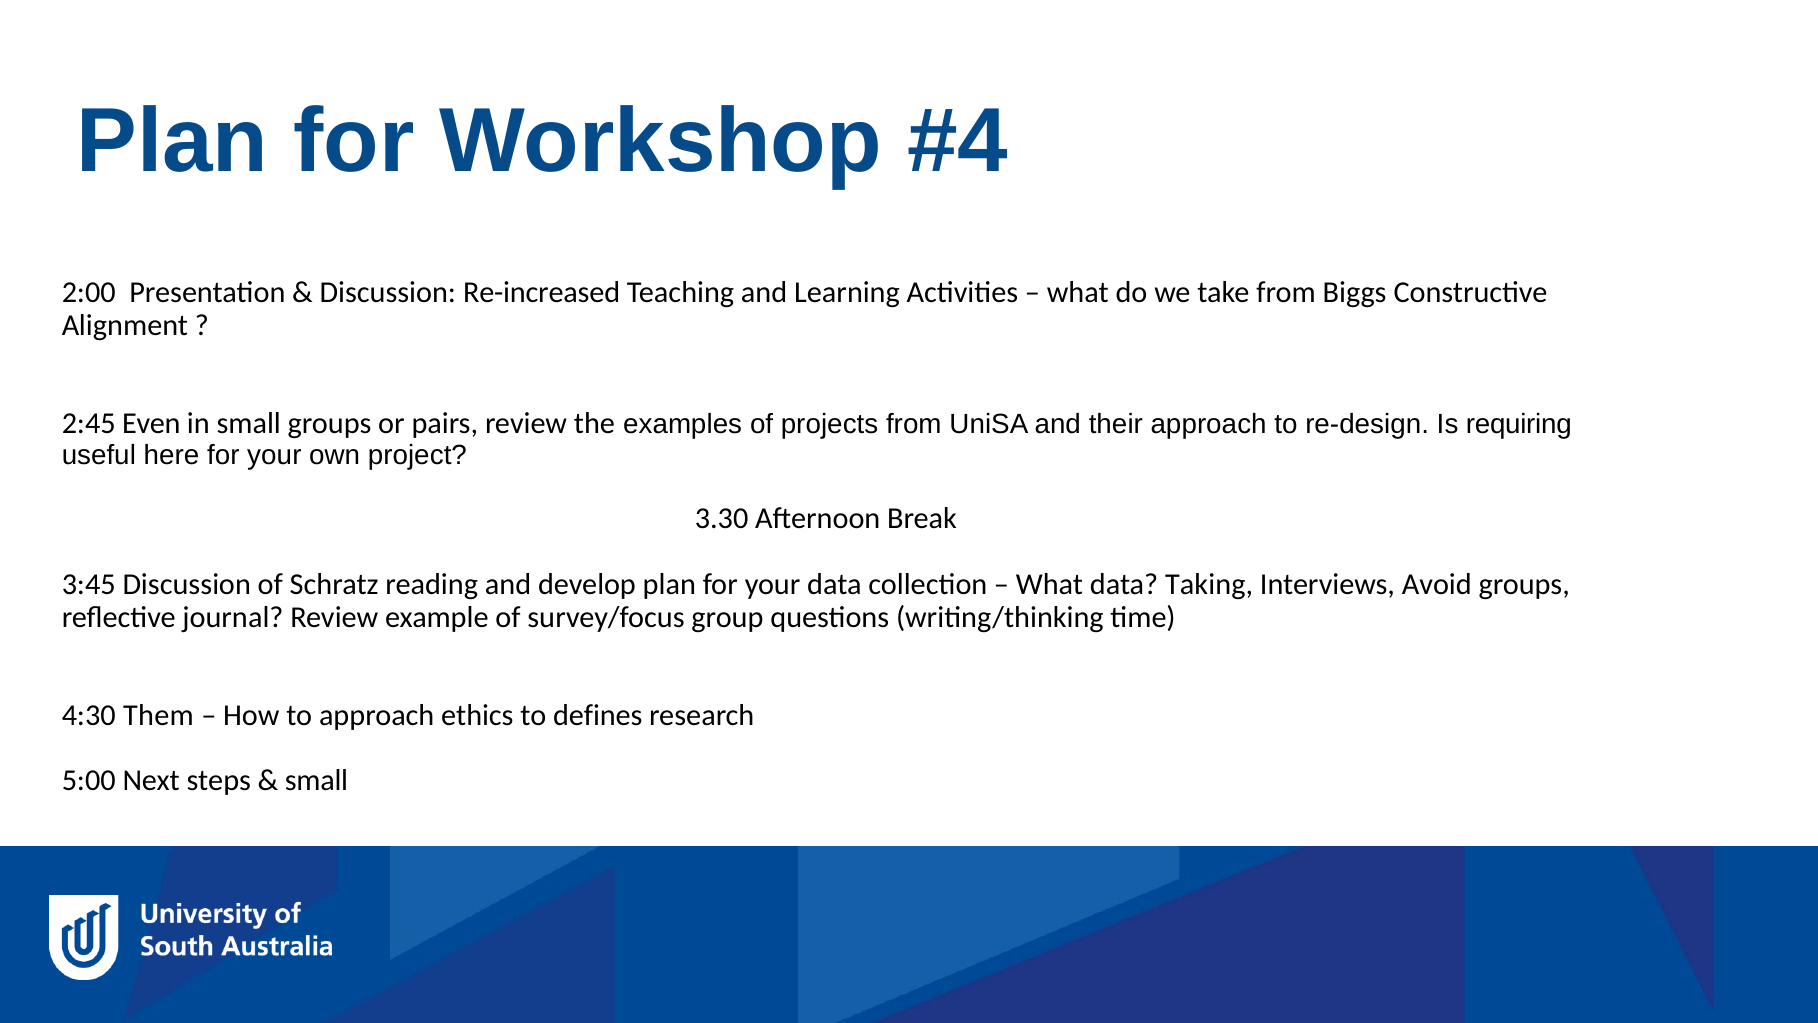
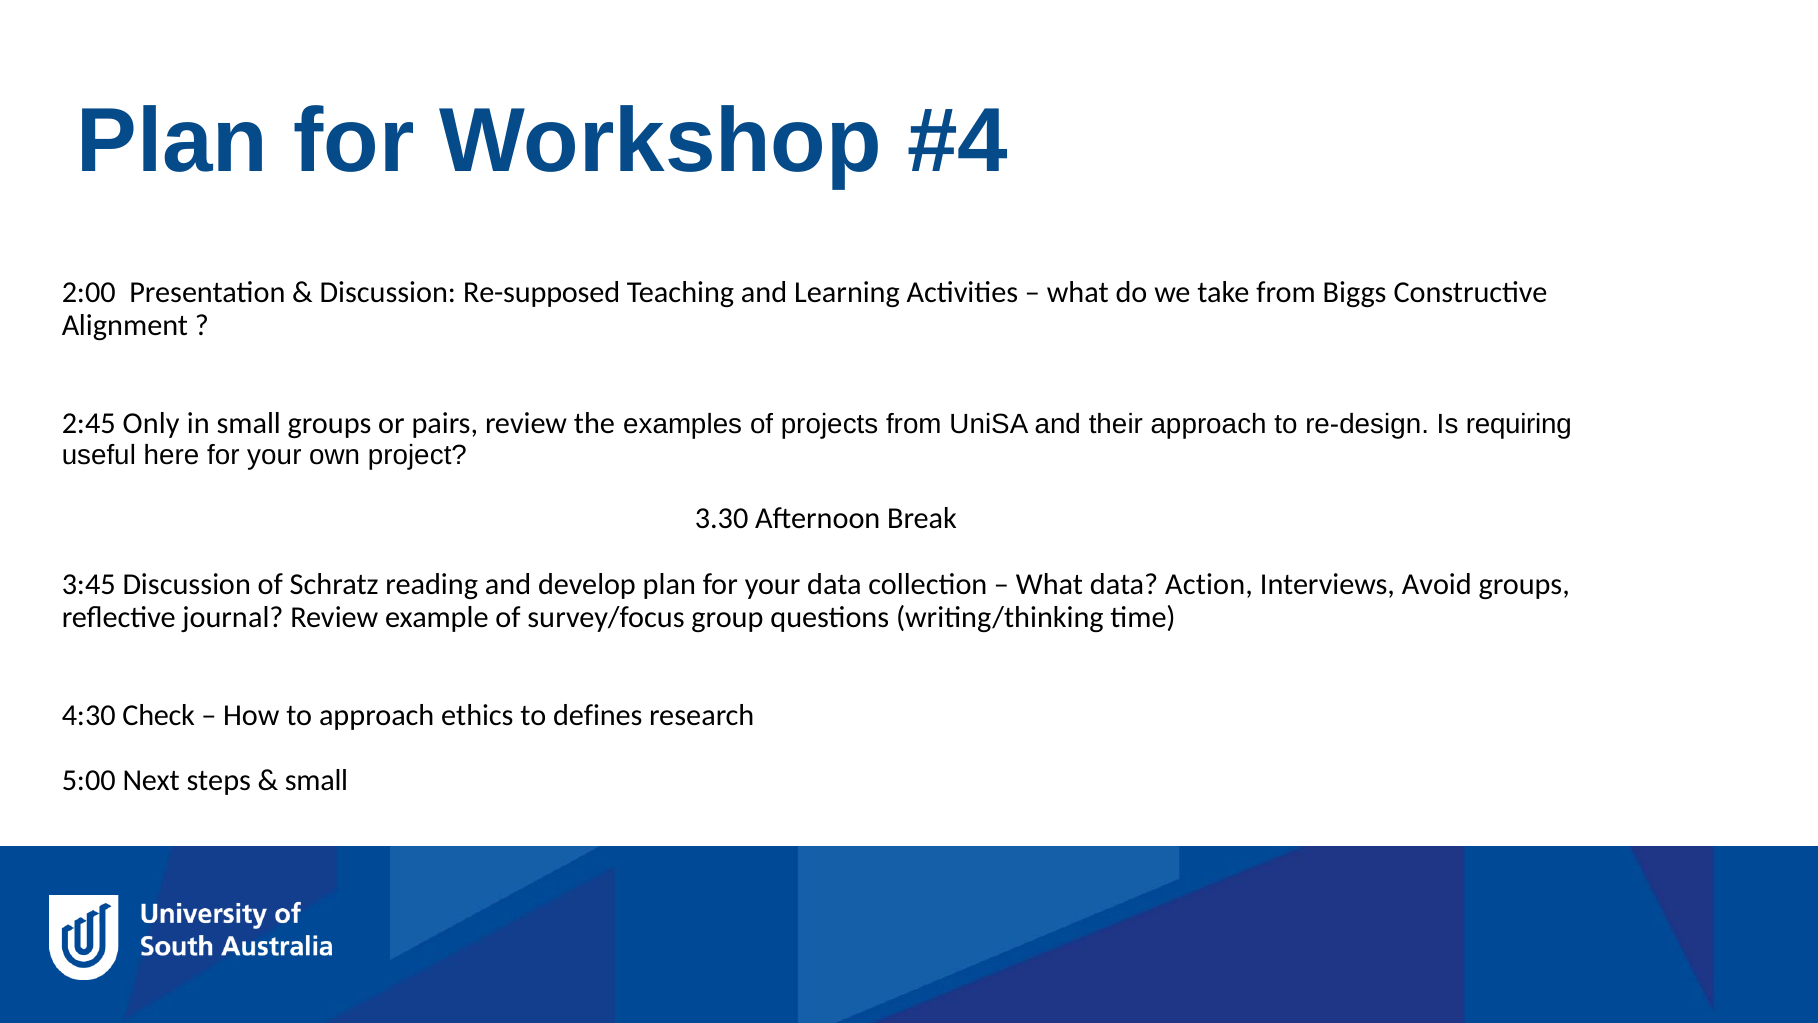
Re-increased: Re-increased -> Re-supposed
Even: Even -> Only
Taking: Taking -> Action
Them: Them -> Check
